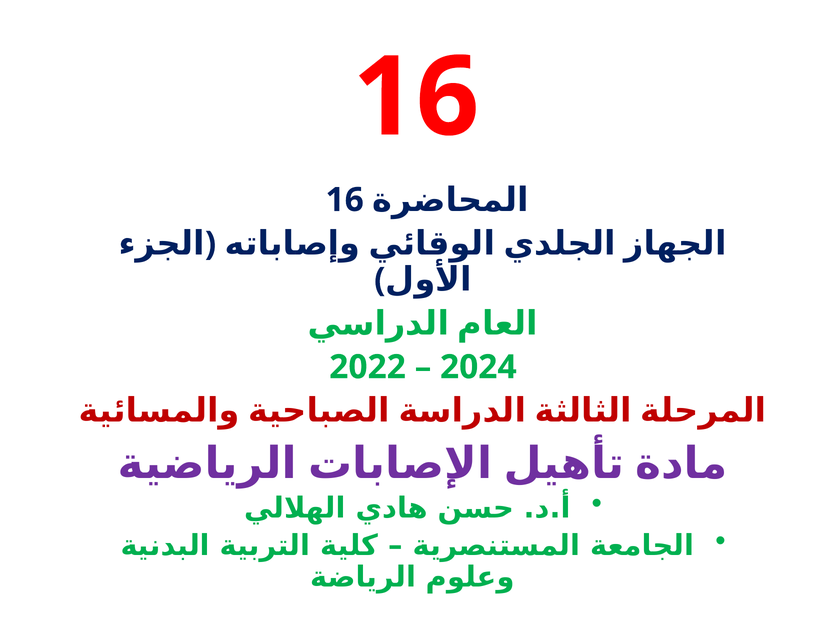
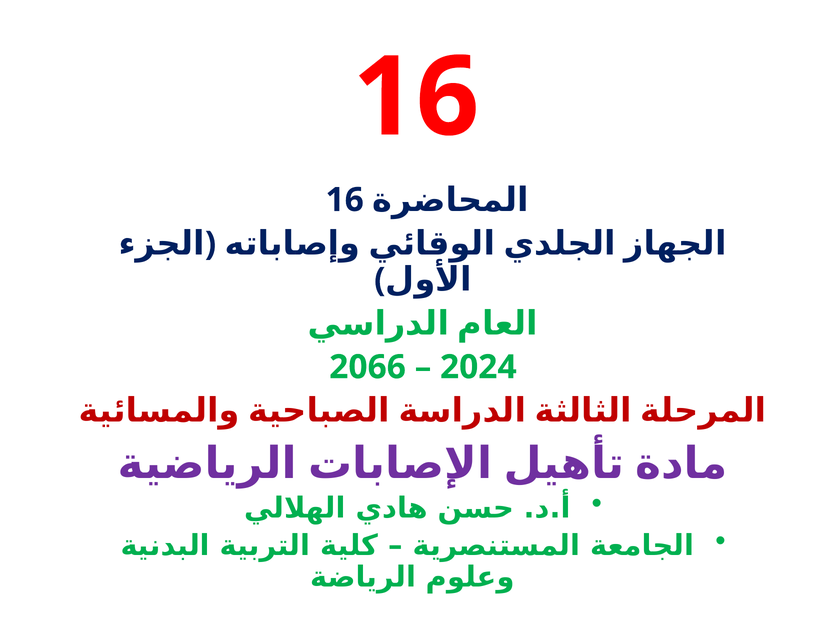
2022: 2022 -> 2066
